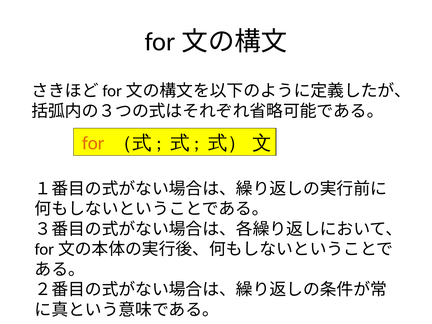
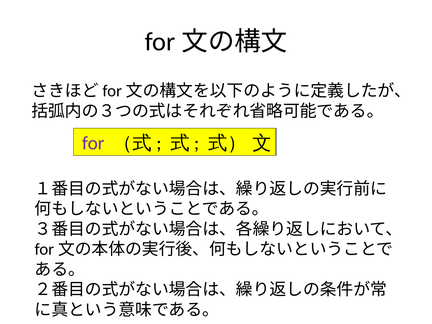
for colour: orange -> purple
